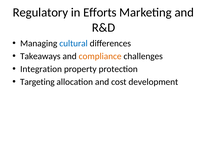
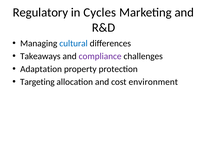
Efforts: Efforts -> Cycles
compliance colour: orange -> purple
Integration: Integration -> Adaptation
development: development -> environment
